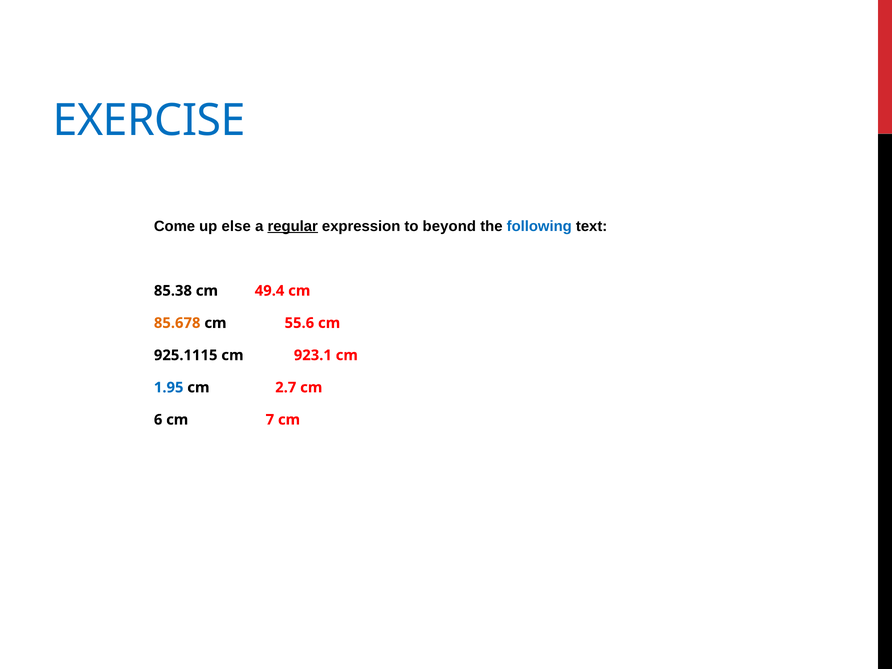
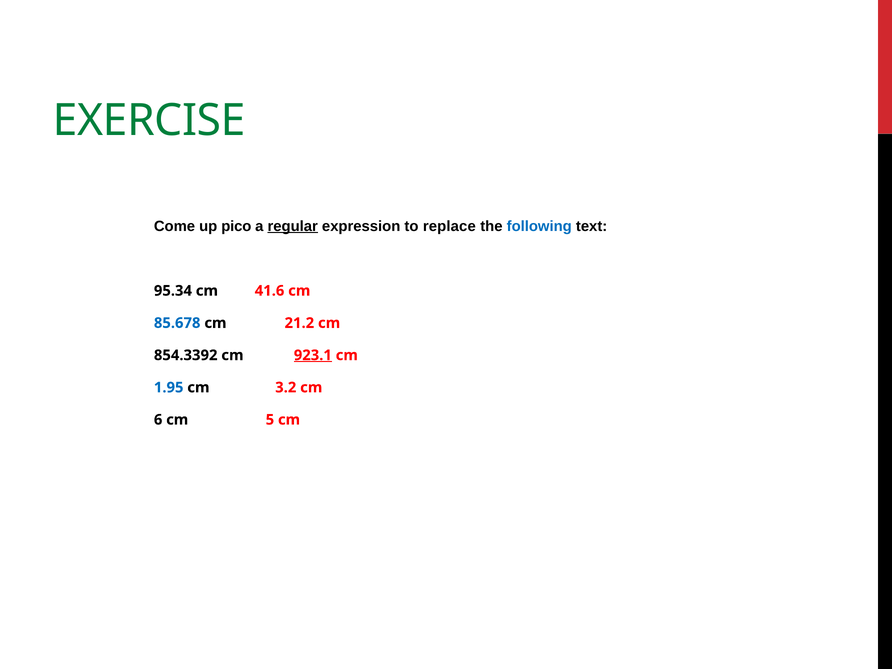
EXERCISE colour: blue -> green
else: else -> pico
beyond: beyond -> replace
85.38: 85.38 -> 95.34
49.4: 49.4 -> 41.6
85.678 colour: orange -> blue
55.6: 55.6 -> 21.2
925.1115: 925.1115 -> 854.3392
923.1 underline: none -> present
2.7: 2.7 -> 3.2
7: 7 -> 5
